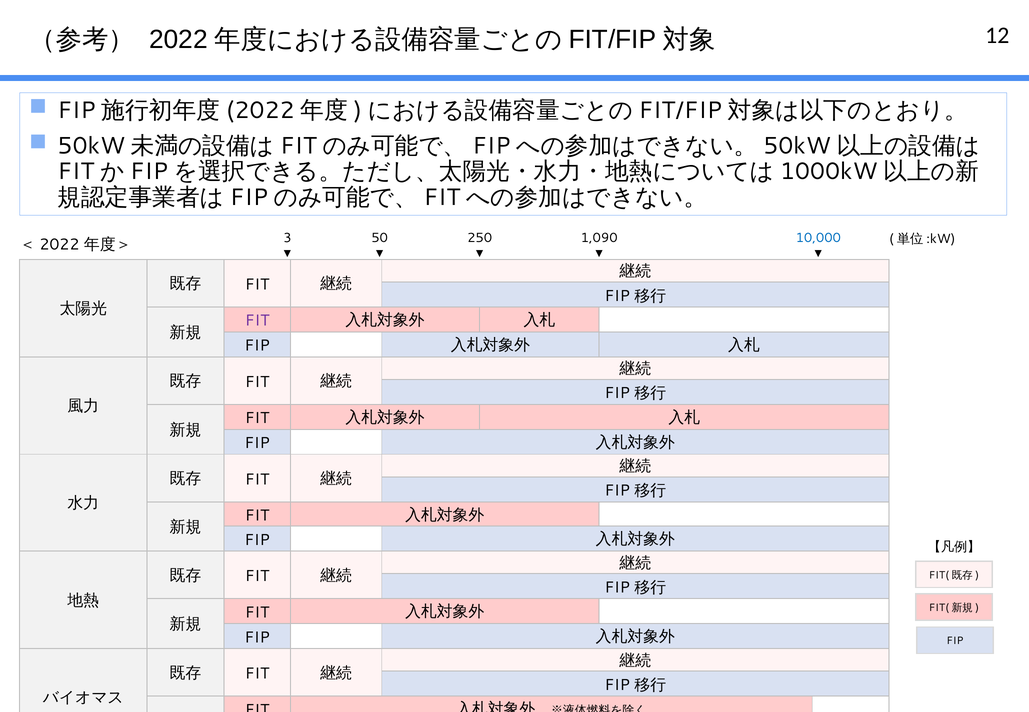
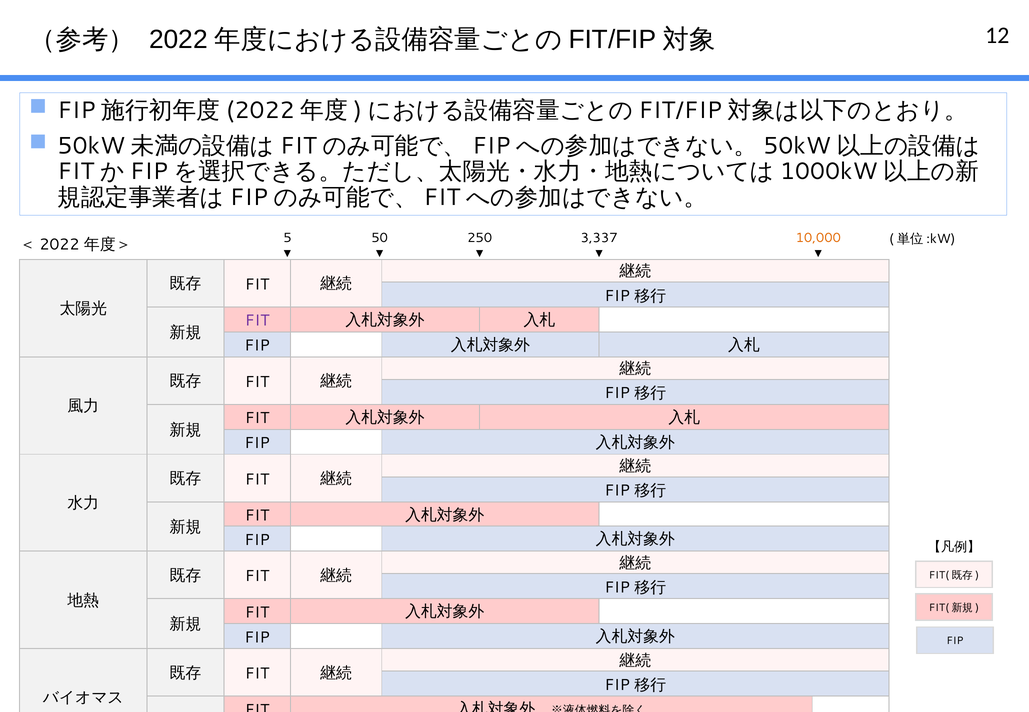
1,090: 1,090 -> 3,337
10,000 colour: blue -> orange
3: 3 -> 5
